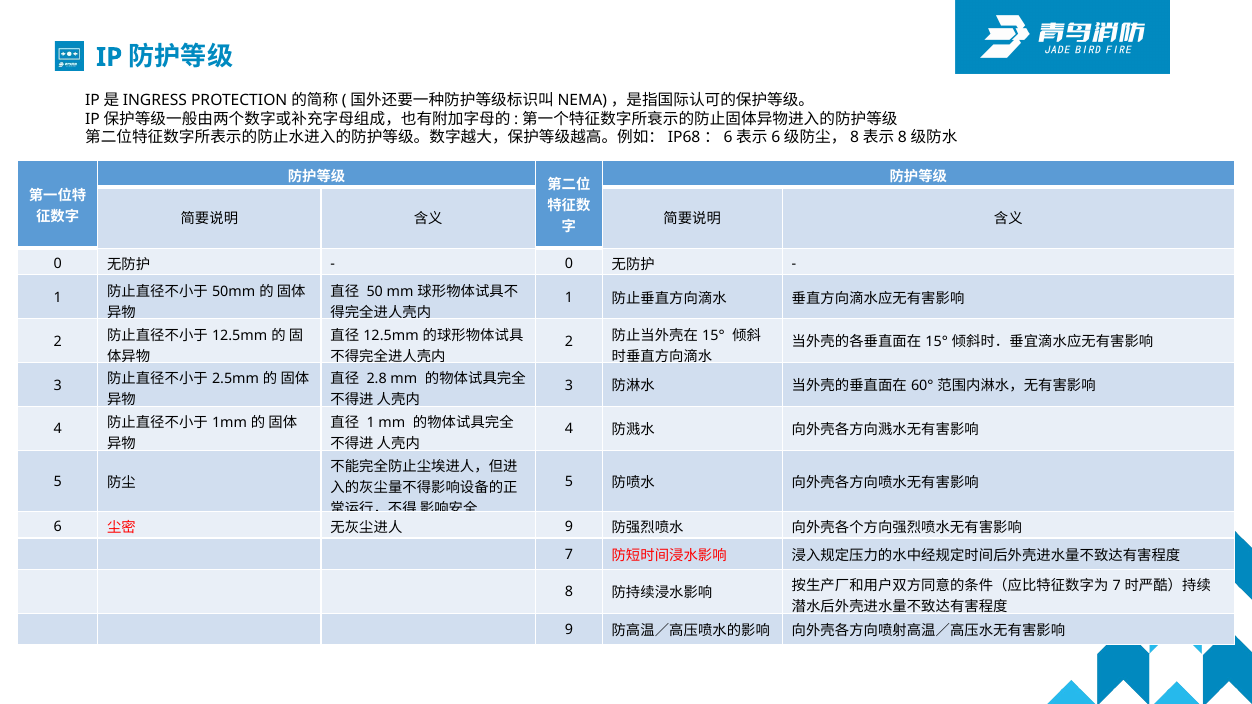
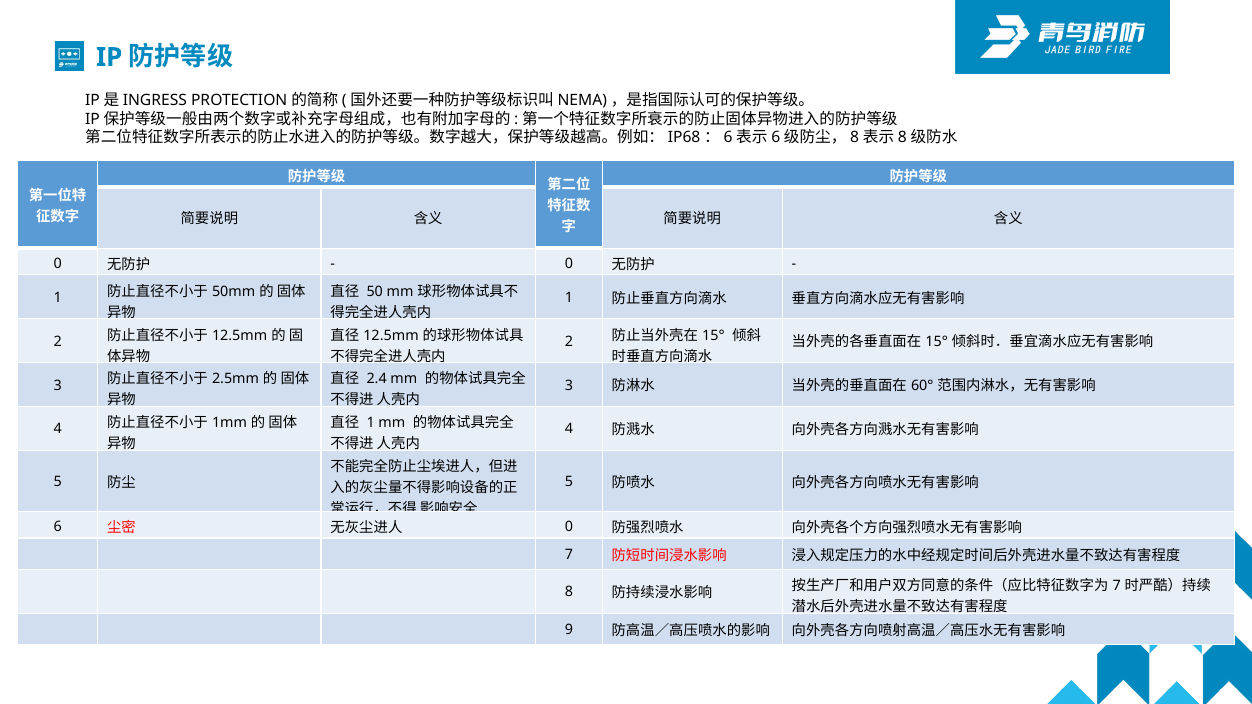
2.8: 2.8 -> 2.4
9 at (569, 527): 9 -> 0
